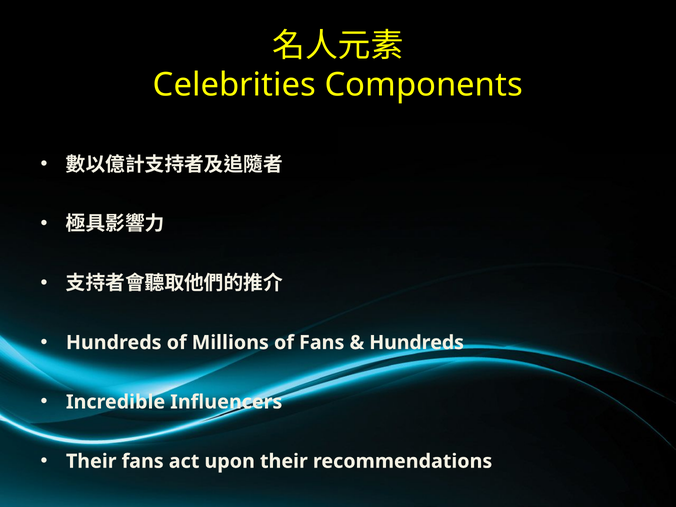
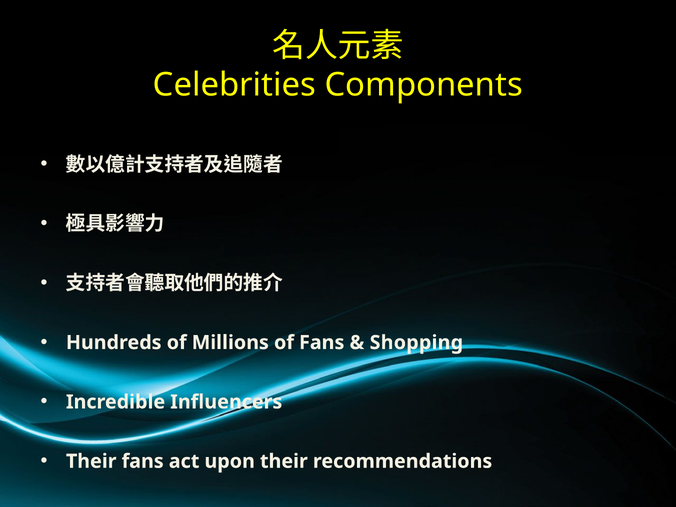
Hundreds at (417, 343): Hundreds -> Shopping
